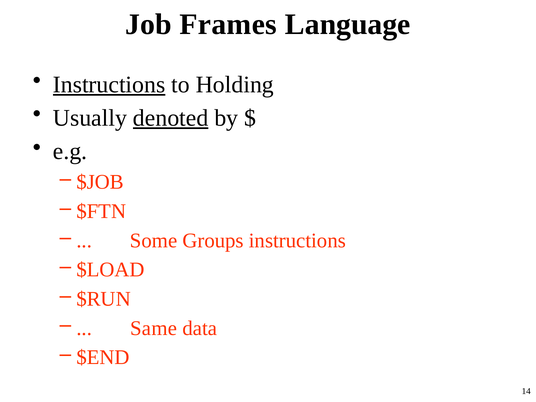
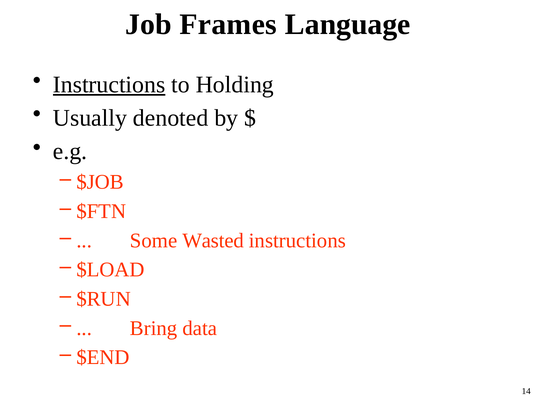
denoted underline: present -> none
Groups: Groups -> Wasted
Same: Same -> Bring
